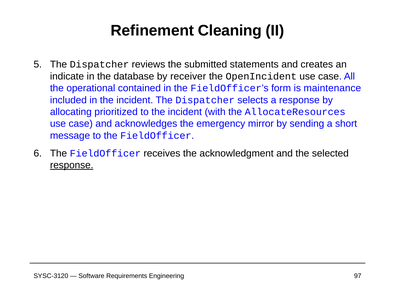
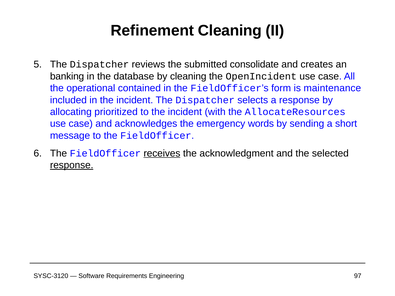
statements: statements -> consolidate
indicate: indicate -> banking
by receiver: receiver -> cleaning
mirror: mirror -> words
receives underline: none -> present
